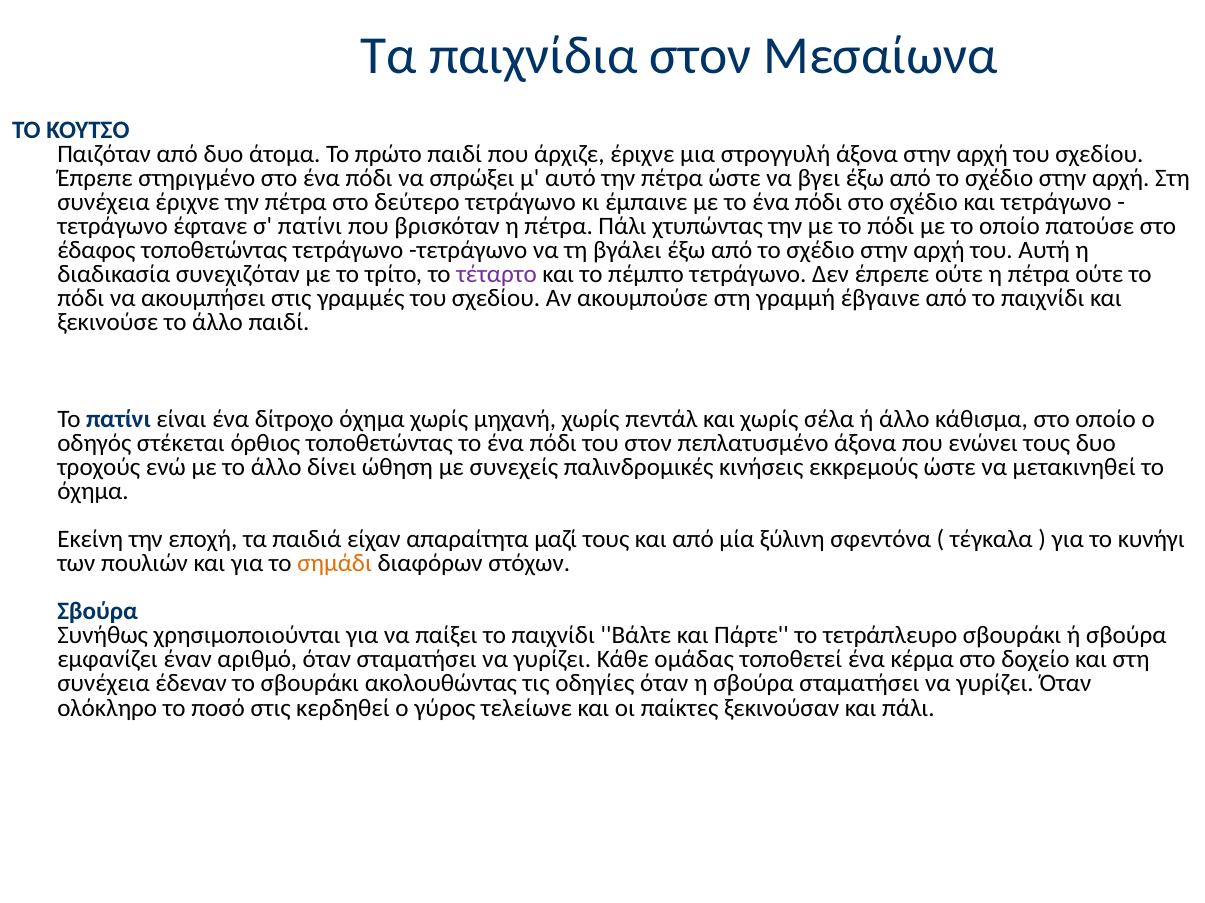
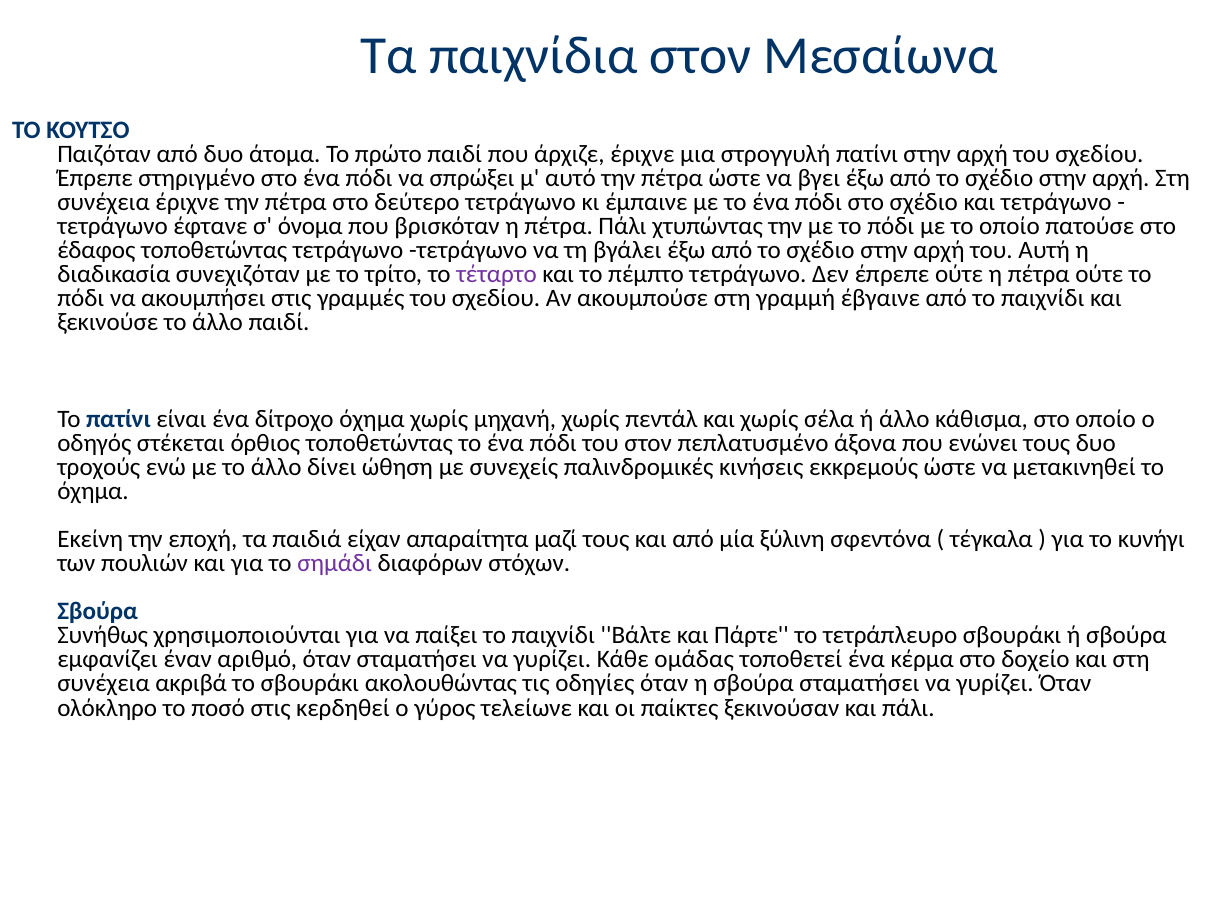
στρογγυλή άξονα: άξονα -> πατίνι
σ πατίνι: πατίνι -> όνομα
σημάδι colour: orange -> purple
έδεναν: έδεναν -> ακριβά
